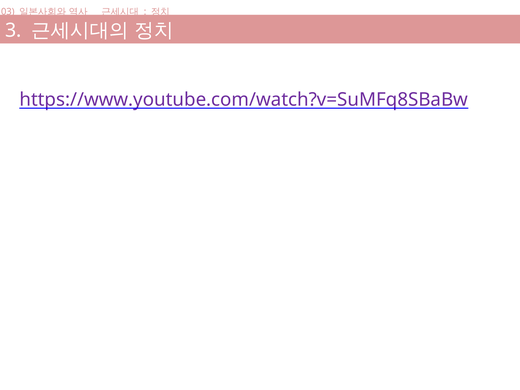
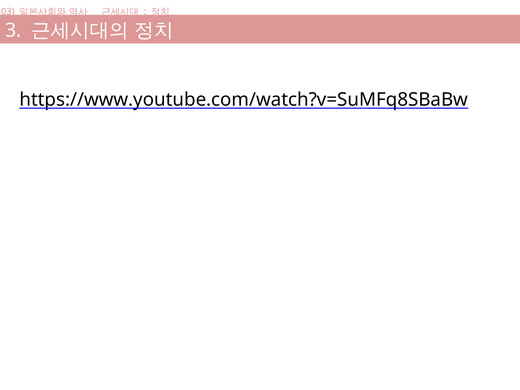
https://www.youtube.com/watch?v=SuMFq8SBaBw colour: purple -> black
